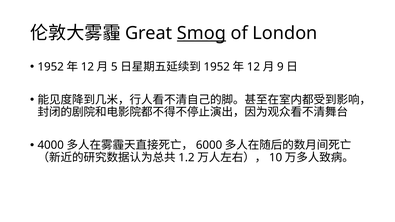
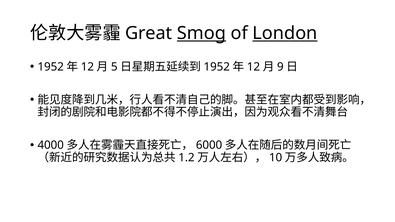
London underline: none -> present
